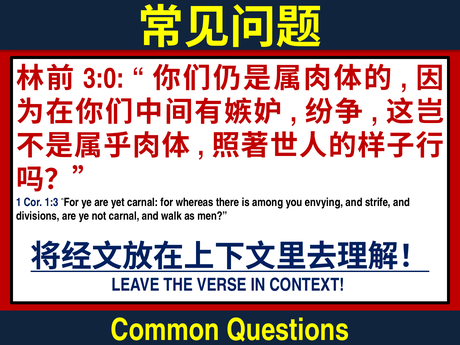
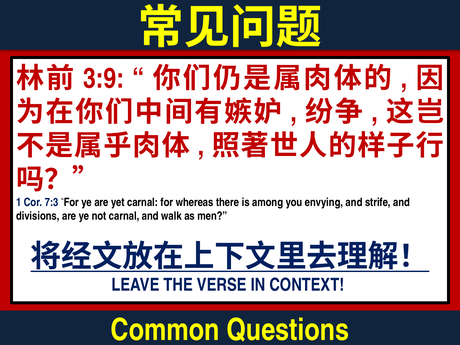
3:0: 3:0 -> 3:9
1:3: 1:3 -> 7:3
